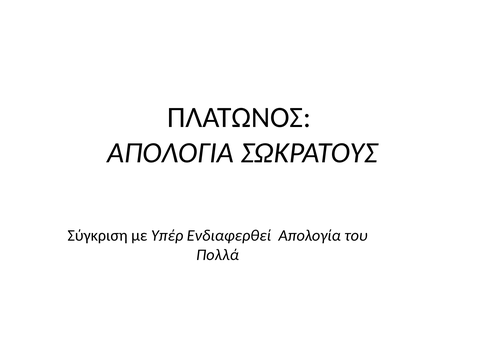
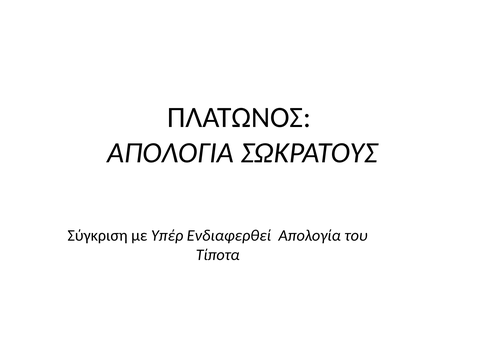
Πολλά: Πολλά -> Τίποτα
